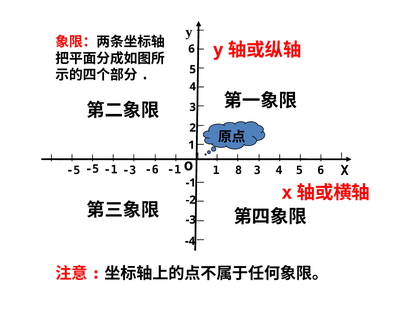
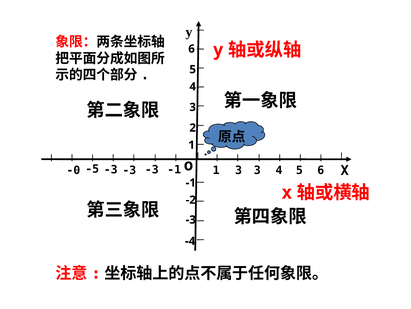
-1 at (111, 169): -1 -> -3
-6 at (152, 169): -6 -> -3
8 at (239, 170): 8 -> 3
-5 at (73, 170): -5 -> -0
